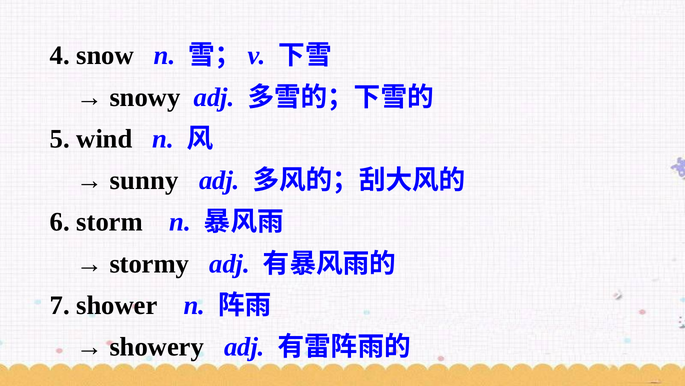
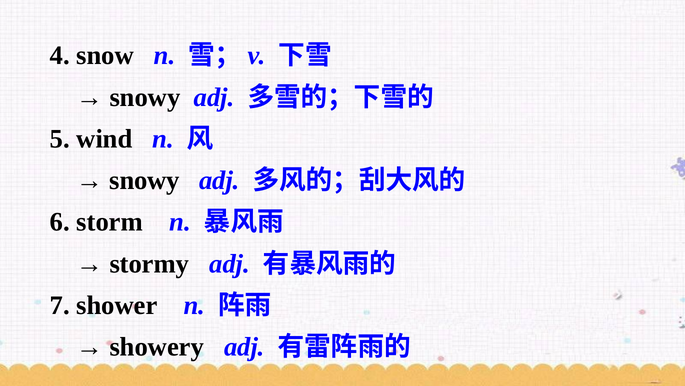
sunny at (144, 180): sunny -> snowy
